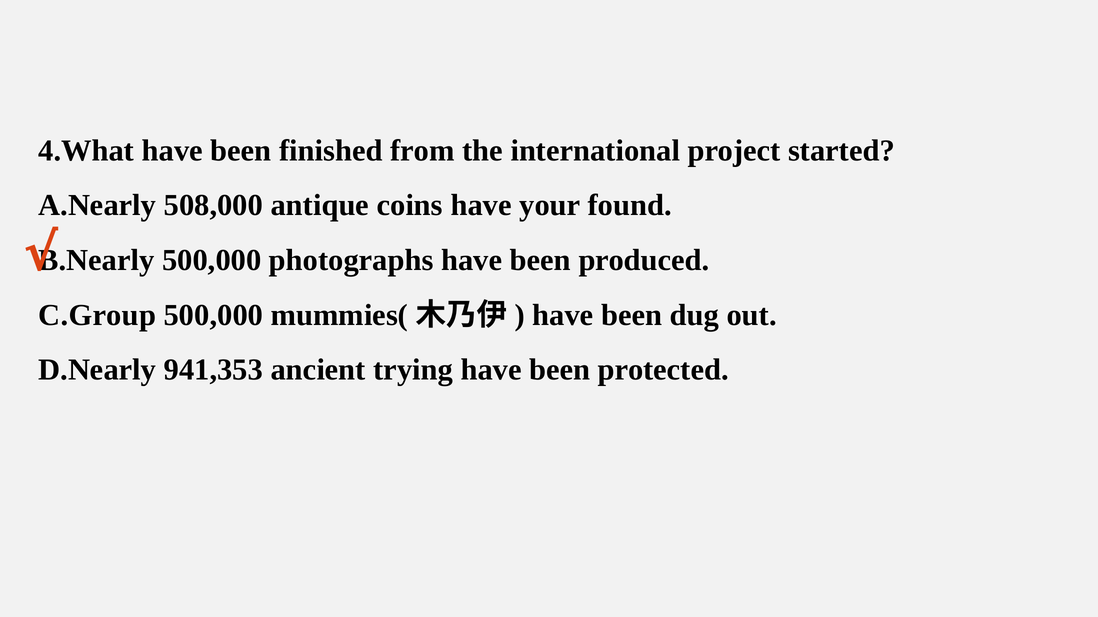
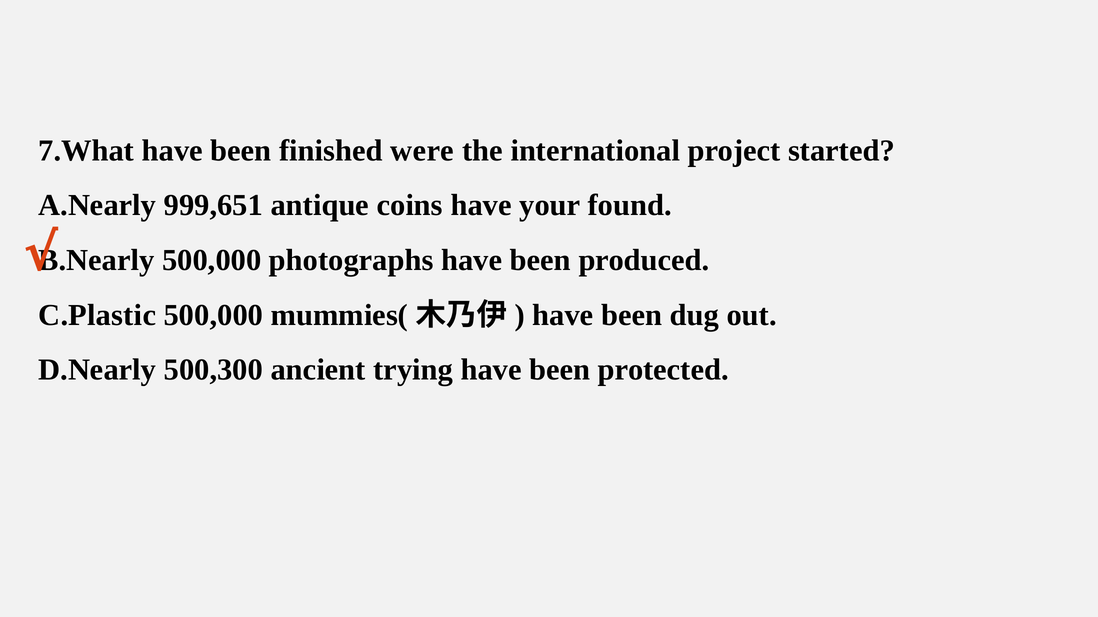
4.What: 4.What -> 7.What
from: from -> were
508,000: 508,000 -> 999,651
C.Group: C.Group -> C.Plastic
941,353: 941,353 -> 500,300
